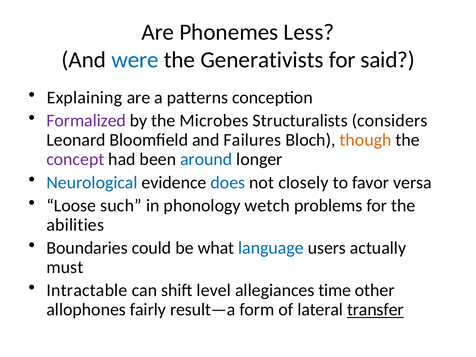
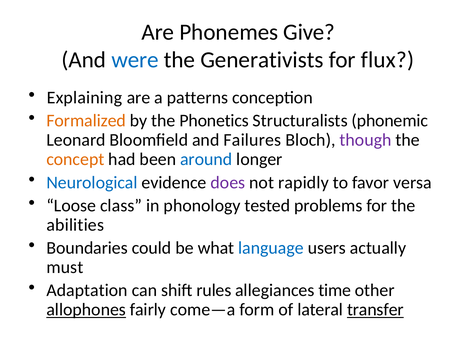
Less: Less -> Give
said: said -> flux
Formalized colour: purple -> orange
Microbes: Microbes -> Phonetics
considers: considers -> phonemic
though colour: orange -> purple
concept colour: purple -> orange
does colour: blue -> purple
closely: closely -> rapidly
such: such -> class
wetch: wetch -> tested
Intractable: Intractable -> Adaptation
level: level -> rules
allophones underline: none -> present
result—a: result—a -> come—a
